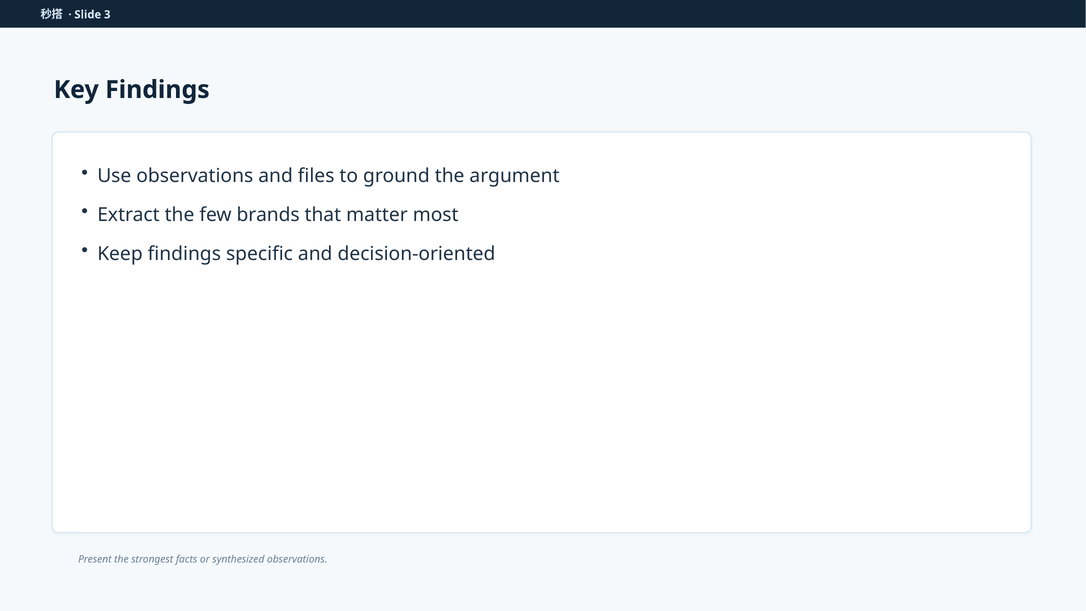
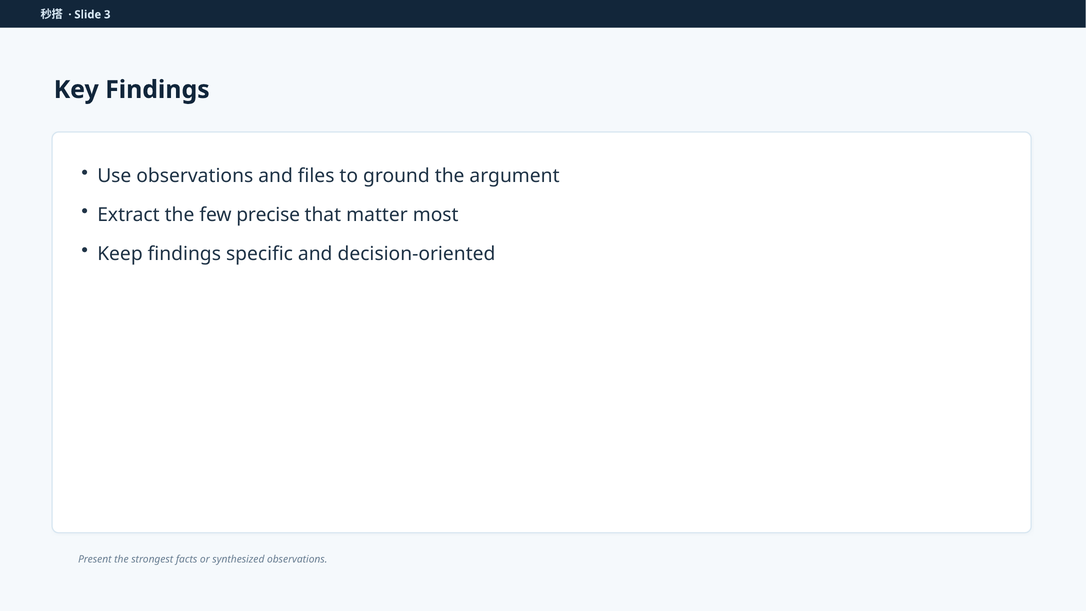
brands: brands -> precise
